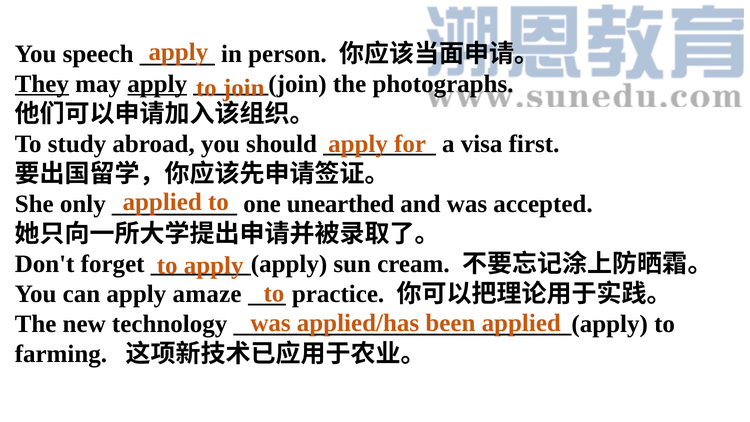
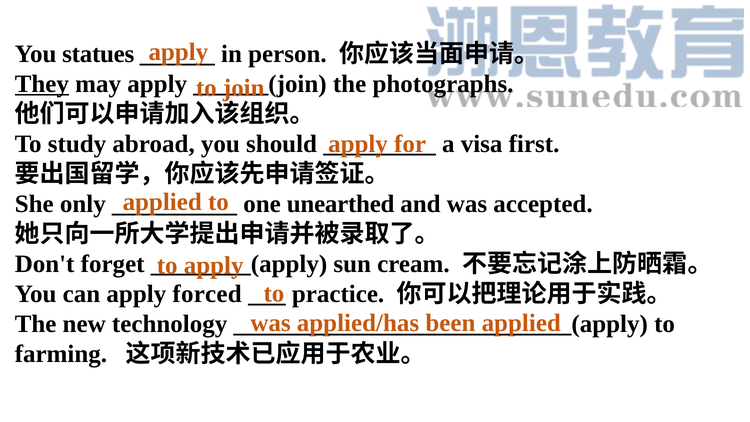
speech: speech -> statues
apply at (157, 84) underline: present -> none
amaze: amaze -> forced
